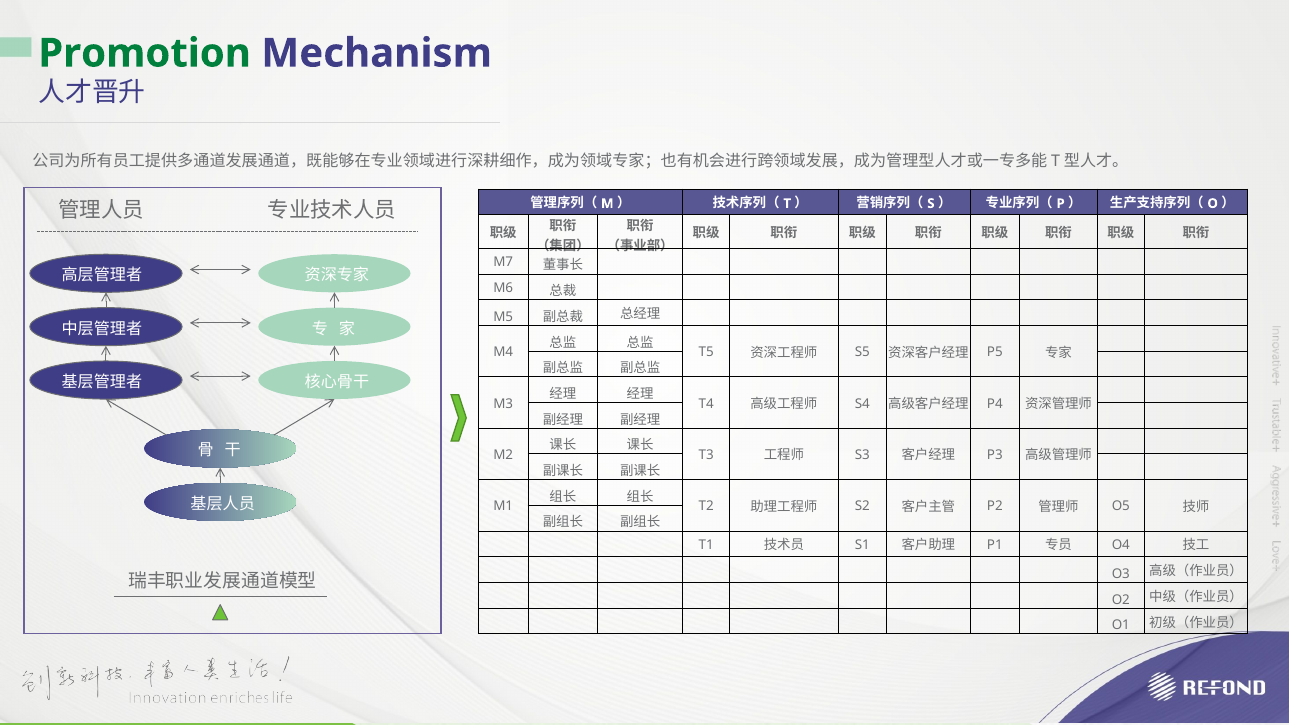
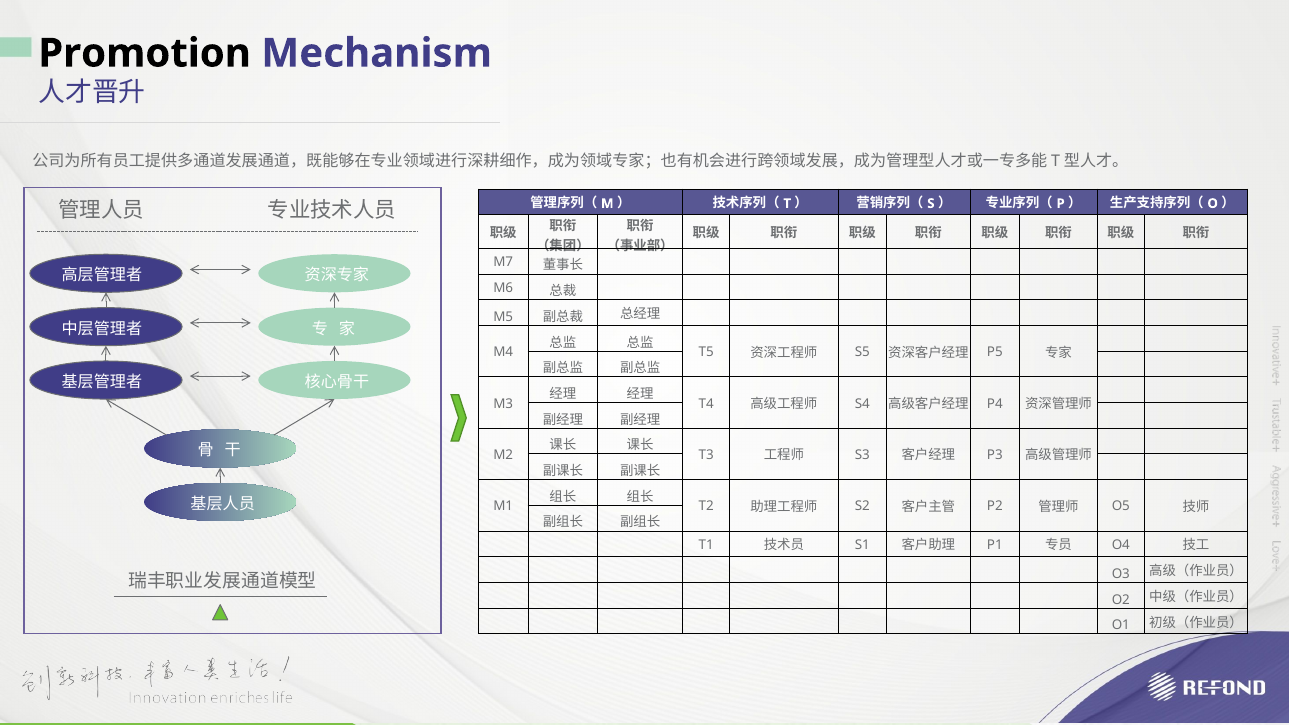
Promotion colour: green -> black
